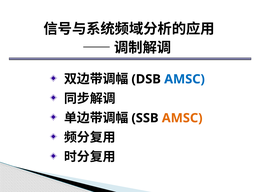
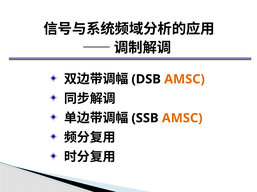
AMSC at (185, 79) colour: blue -> orange
